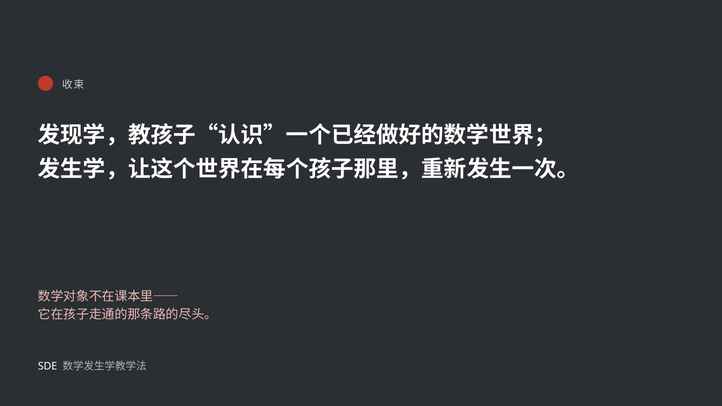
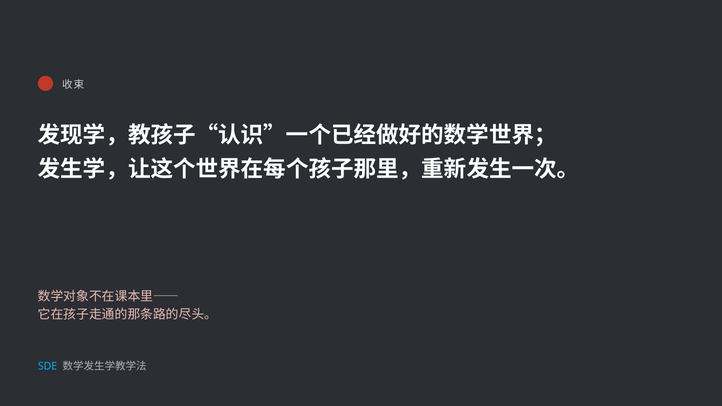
SDE colour: white -> light blue
